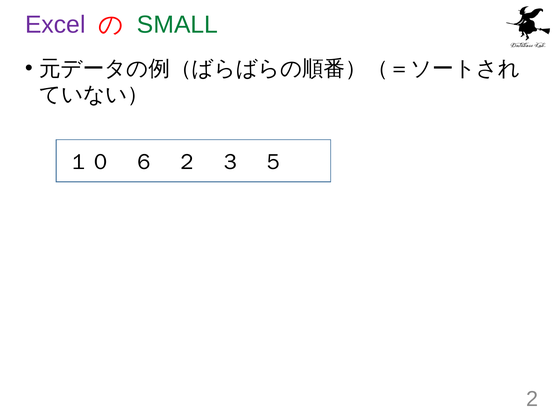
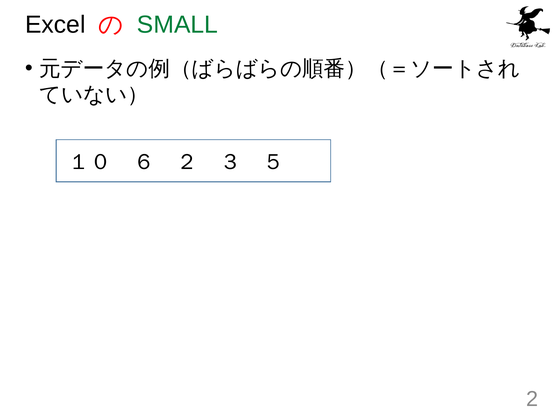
Excel colour: purple -> black
